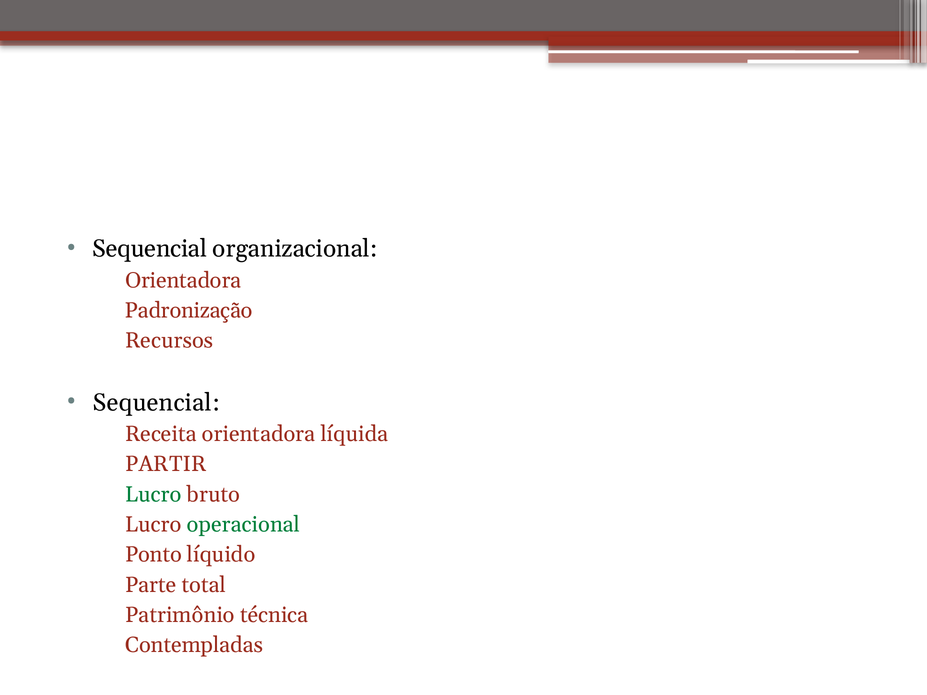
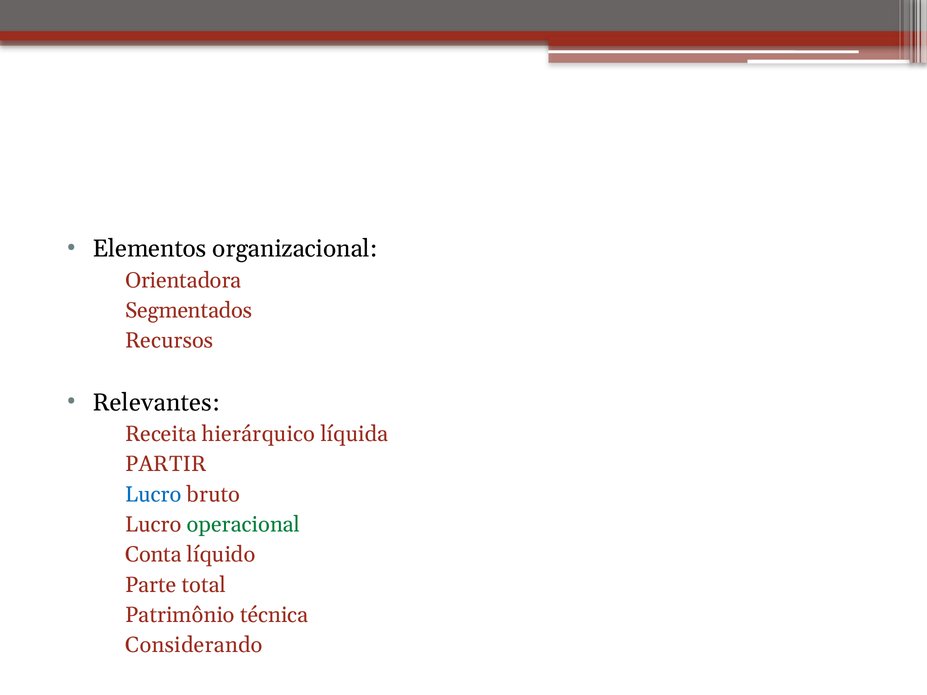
Sequencial at (150, 249): Sequencial -> Elementos
Padronização: Padronização -> Segmentados
Sequencial at (156, 403): Sequencial -> Relevantes
Receita orientadora: orientadora -> hierárquico
Lucro at (153, 495) colour: green -> blue
Ponto: Ponto -> Conta
Contempladas: Contempladas -> Considerando
